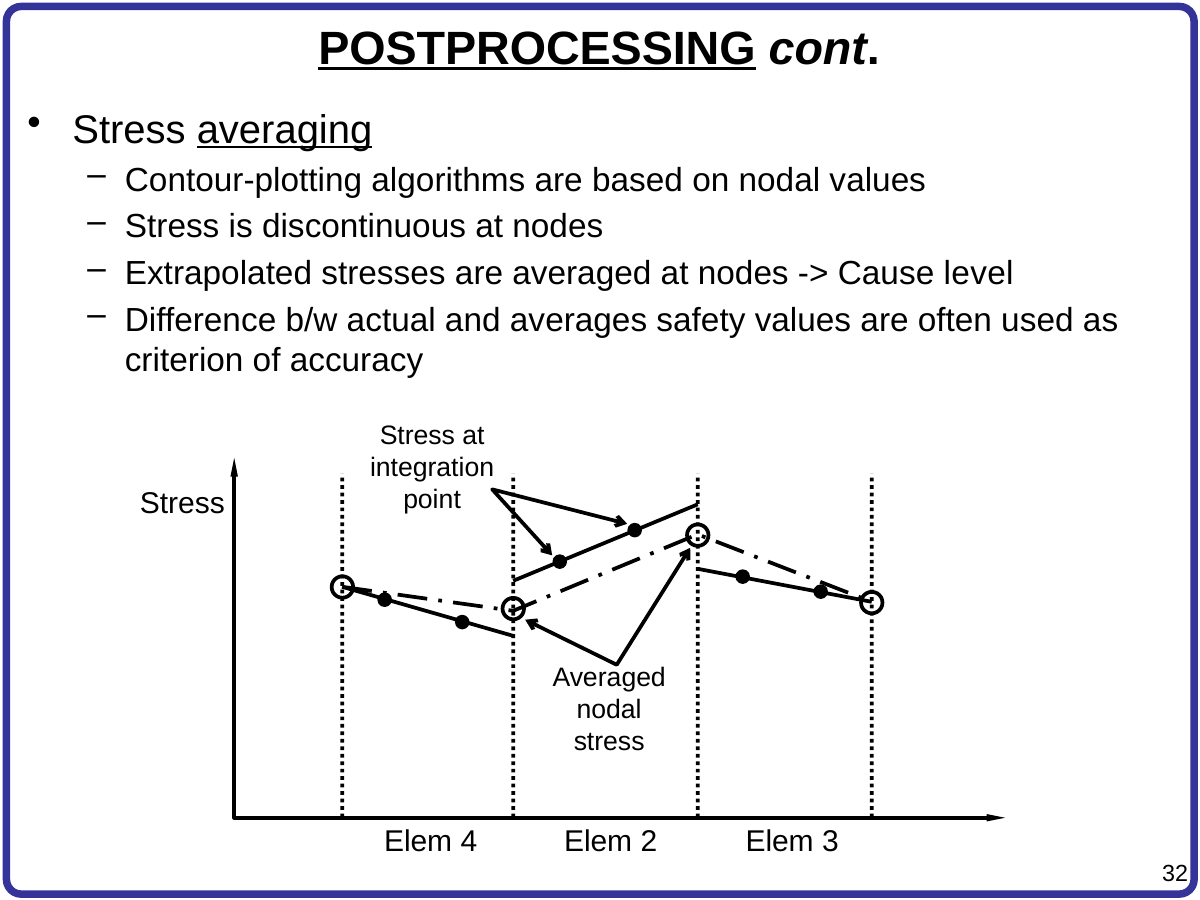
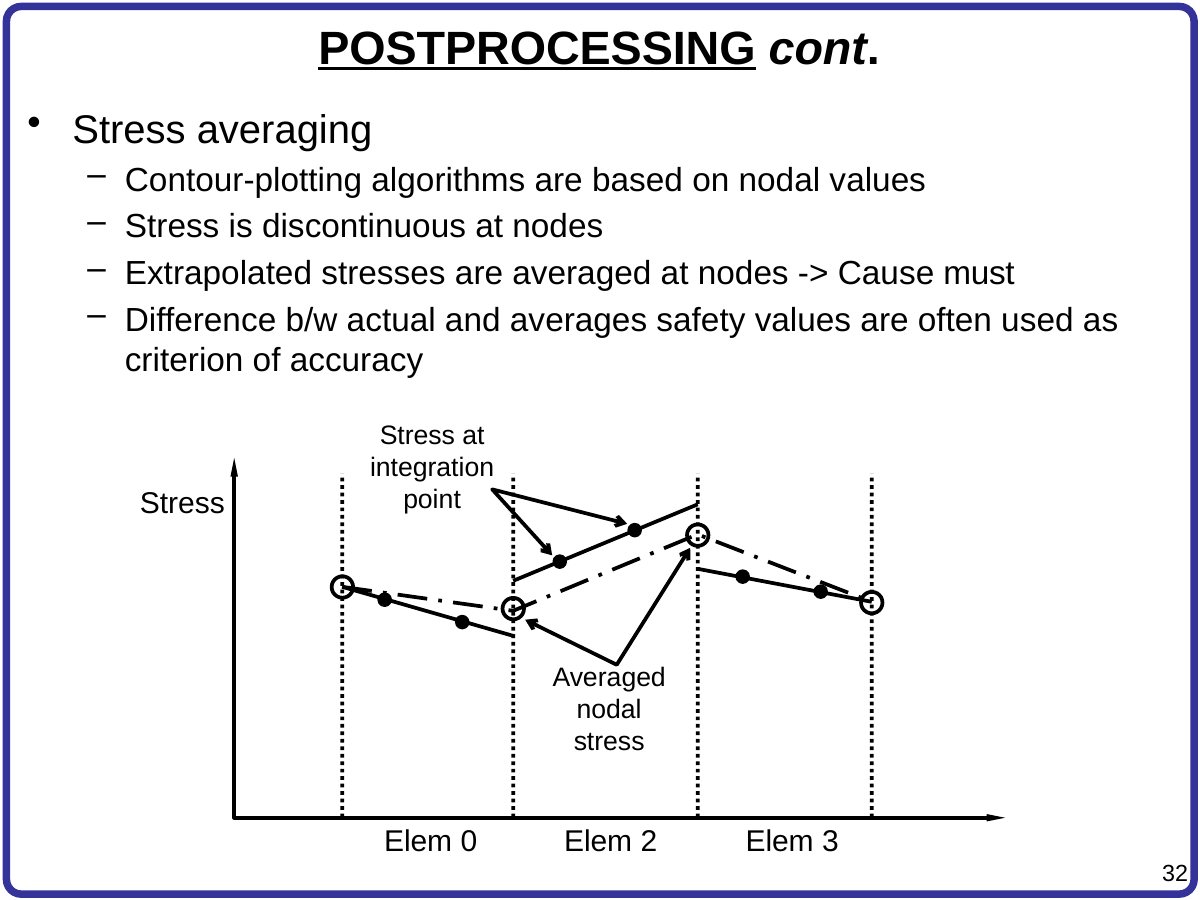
averaging underline: present -> none
level: level -> must
4: 4 -> 0
